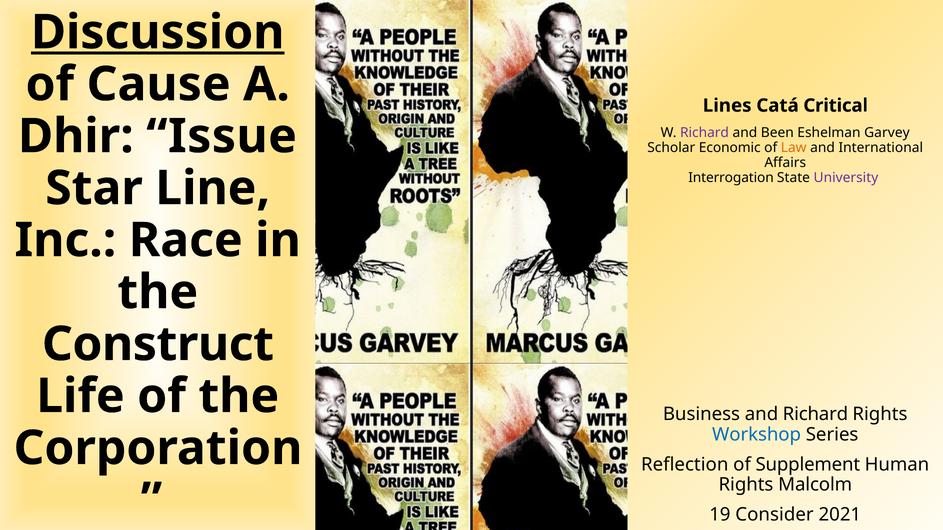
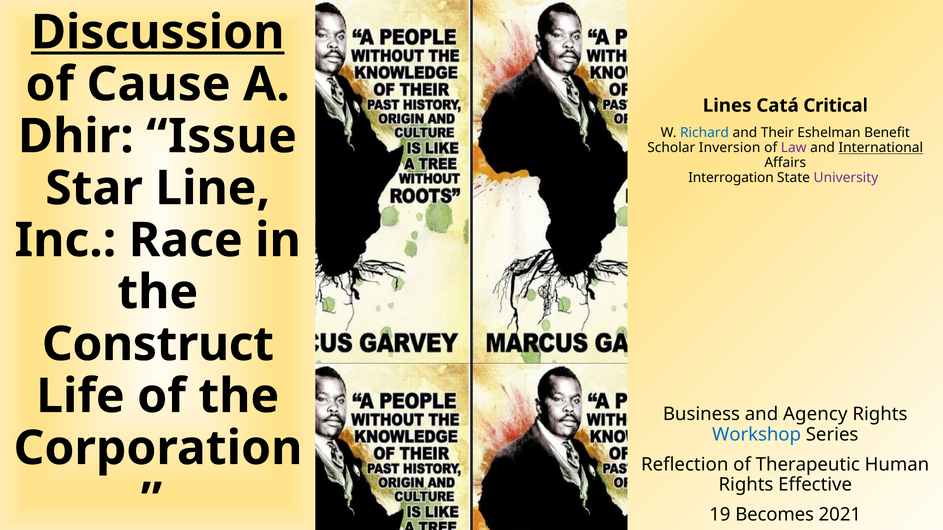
Richard at (704, 133) colour: purple -> blue
Been: Been -> Their
Garvey: Garvey -> Benefit
Economic: Economic -> Inversion
Law colour: orange -> purple
International underline: none -> present
and Richard: Richard -> Agency
Supplement: Supplement -> Therapeutic
Malcolm: Malcolm -> Effective
Consider: Consider -> Becomes
